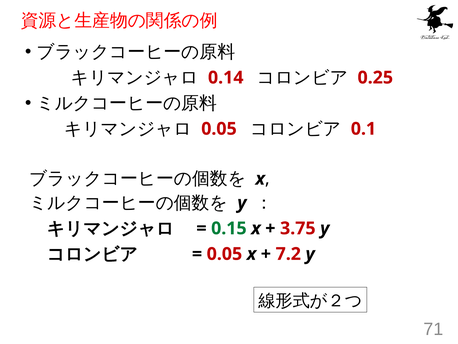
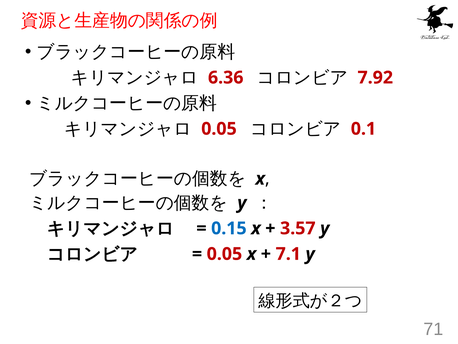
0.14: 0.14 -> 6.36
0.25: 0.25 -> 7.92
0.15 colour: green -> blue
3.75: 3.75 -> 3.57
7.2: 7.2 -> 7.1
